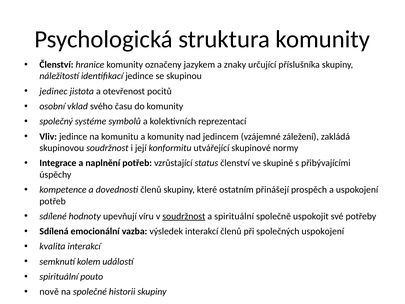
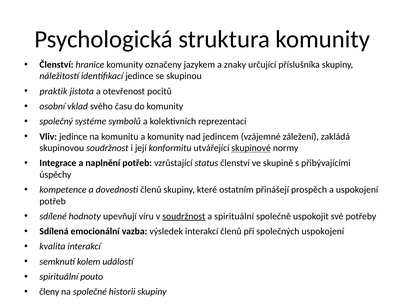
jedinec: jedinec -> praktik
skupinové underline: none -> present
nově: nově -> členy
